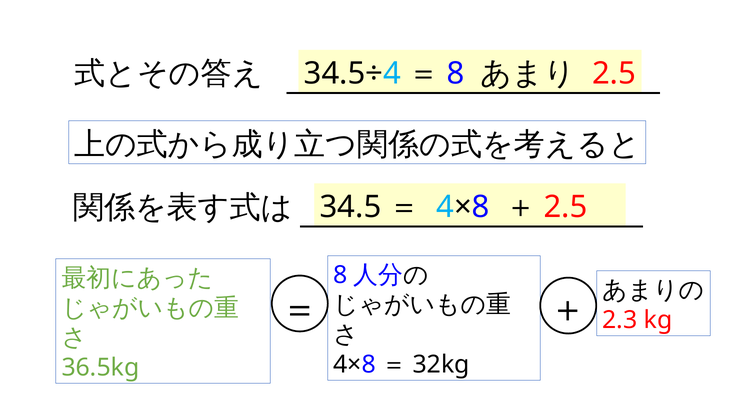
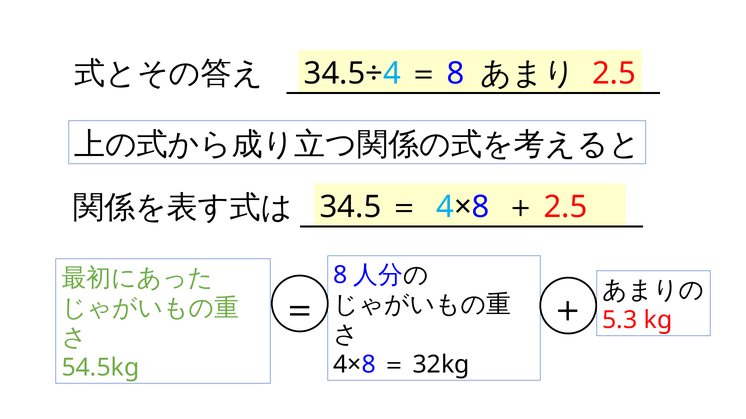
2.3: 2.3 -> 5.3
36.5kg: 36.5kg -> 54.5kg
